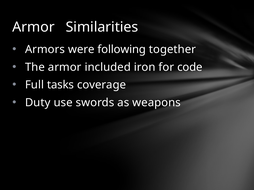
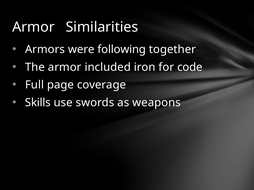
tasks: tasks -> page
Duty: Duty -> Skills
